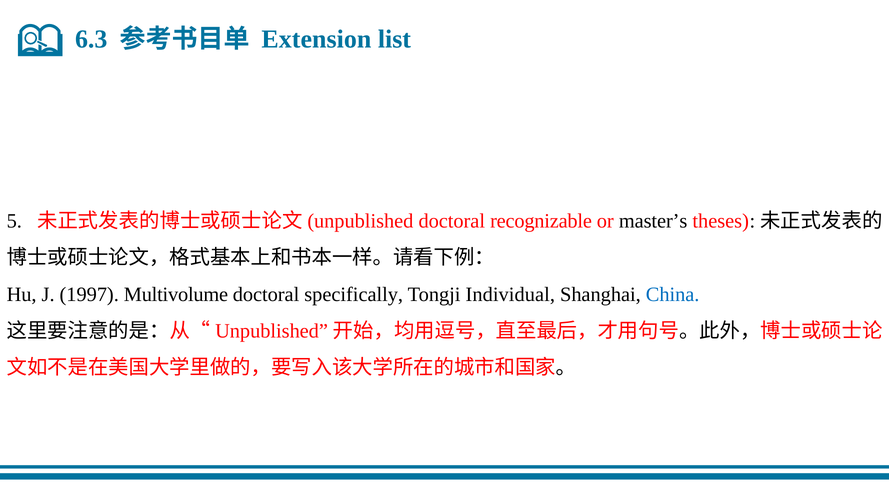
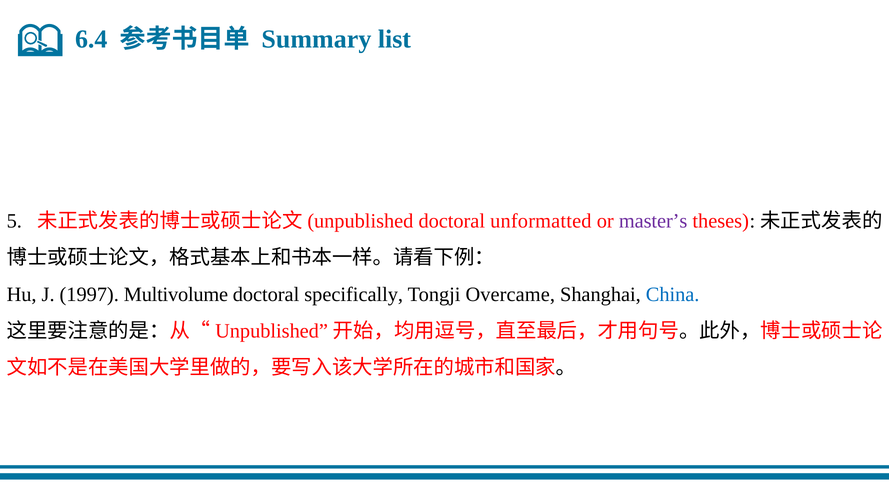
6.3: 6.3 -> 6.4
Extension: Extension -> Summary
recognizable: recognizable -> unformatted
master’s colour: black -> purple
Individual: Individual -> Overcame
